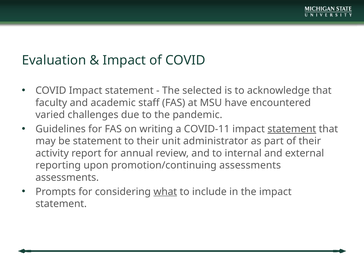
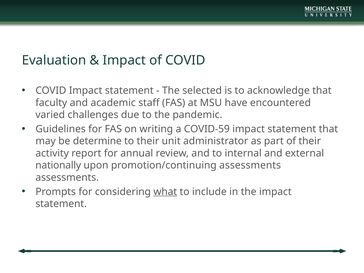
COVID-11: COVID-11 -> COVID-59
statement at (292, 129) underline: present -> none
be statement: statement -> determine
reporting: reporting -> nationally
